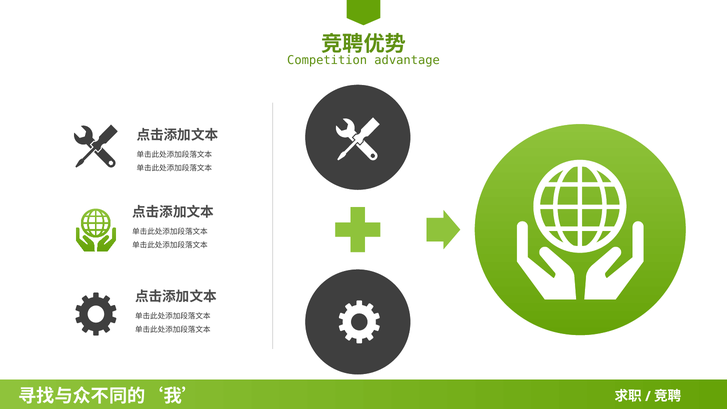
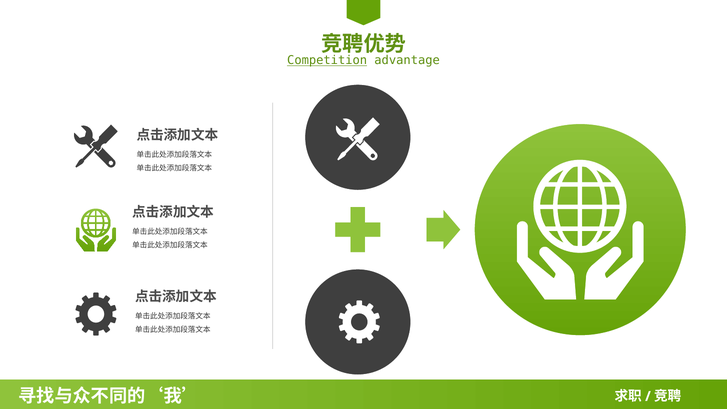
Competition underline: none -> present
